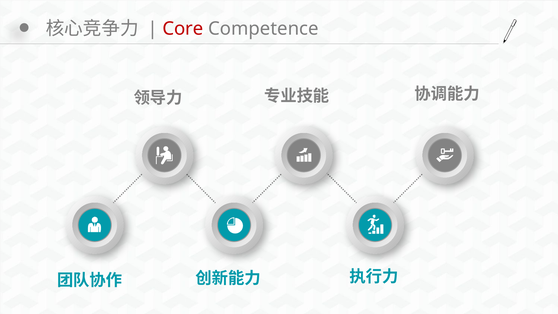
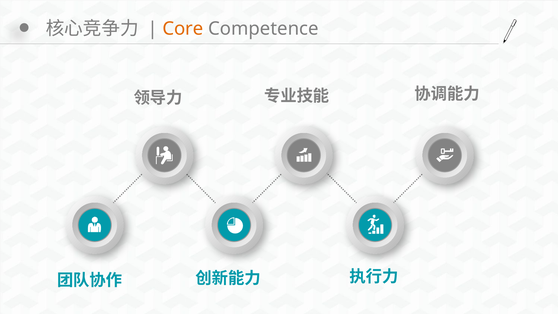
Core colour: red -> orange
